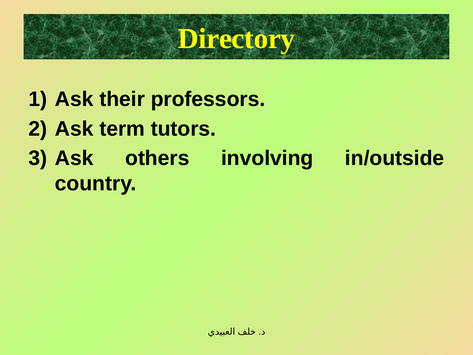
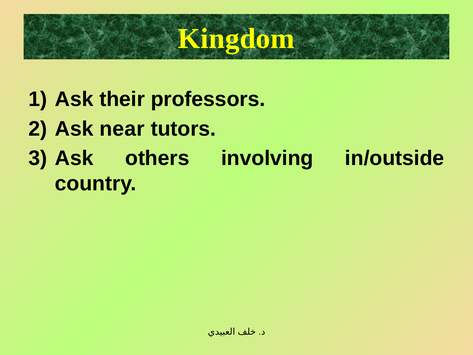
Directory: Directory -> Kingdom
term: term -> near
